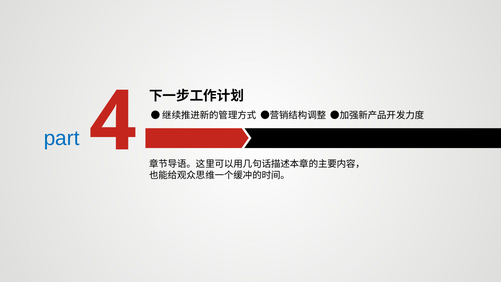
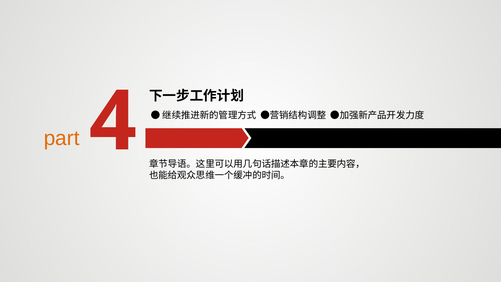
part colour: blue -> orange
